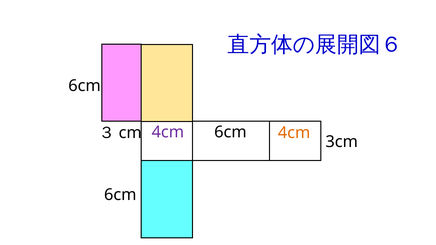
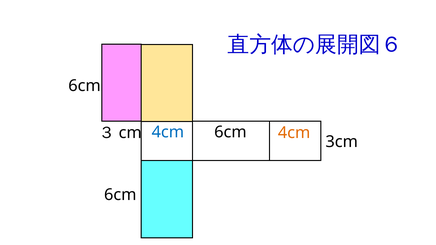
4cm at (168, 132) colour: purple -> blue
